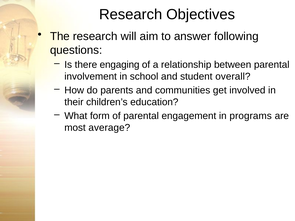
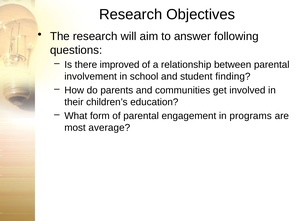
engaging: engaging -> improved
overall: overall -> finding
